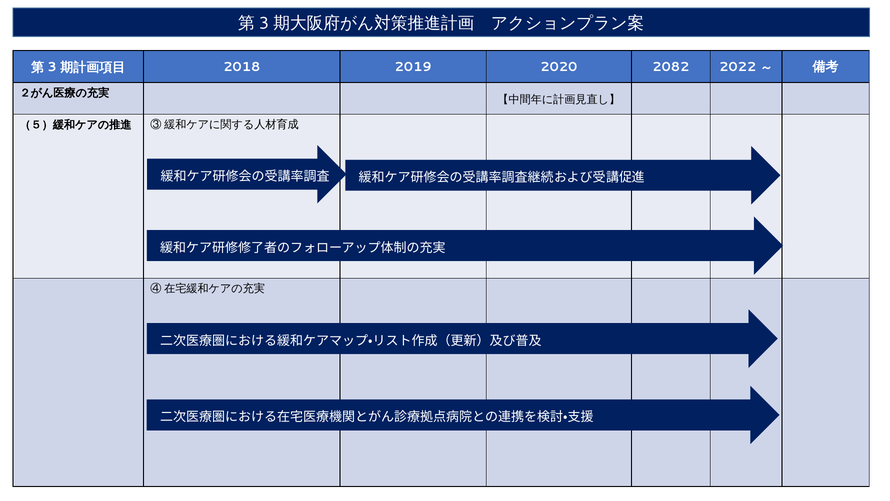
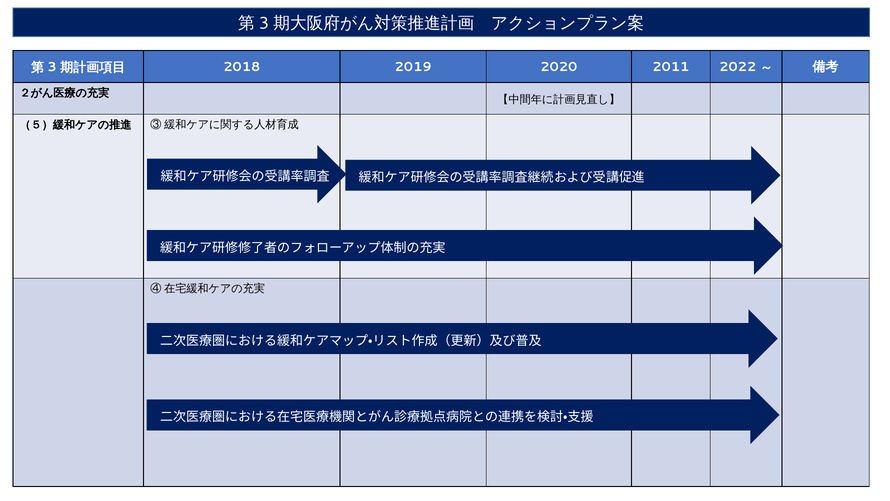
2082: 2082 -> 2011
